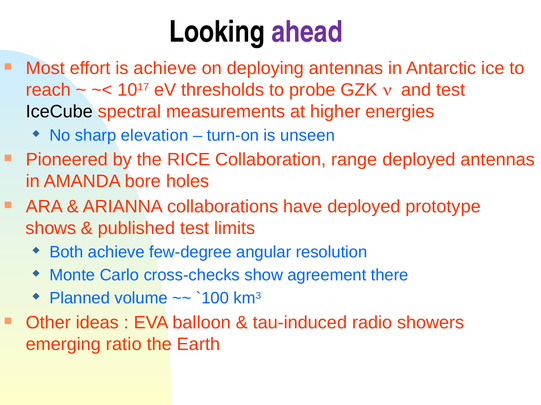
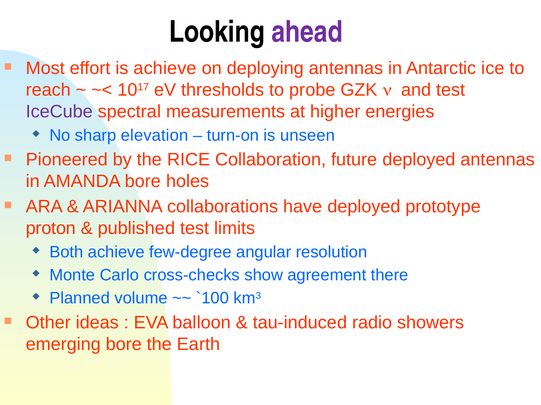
IceCube colour: black -> purple
range: range -> future
shows: shows -> proton
emerging ratio: ratio -> bore
